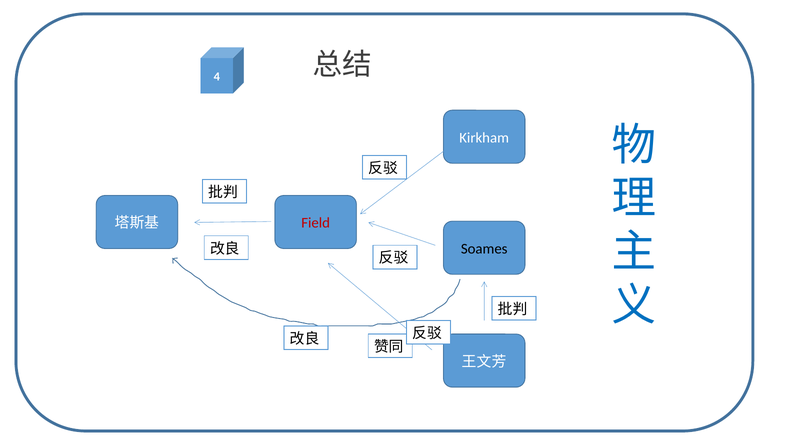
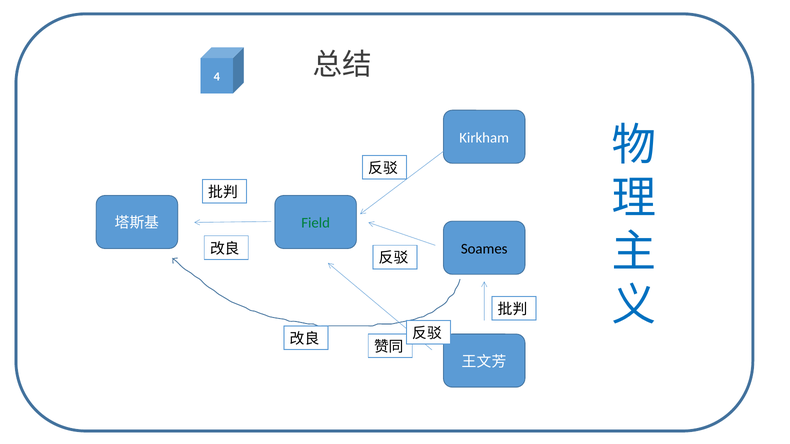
Field colour: red -> green
